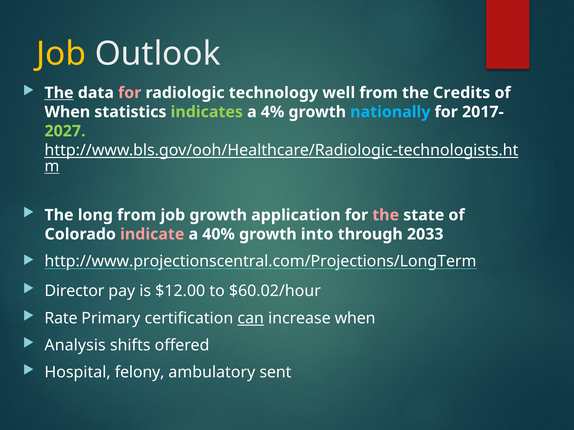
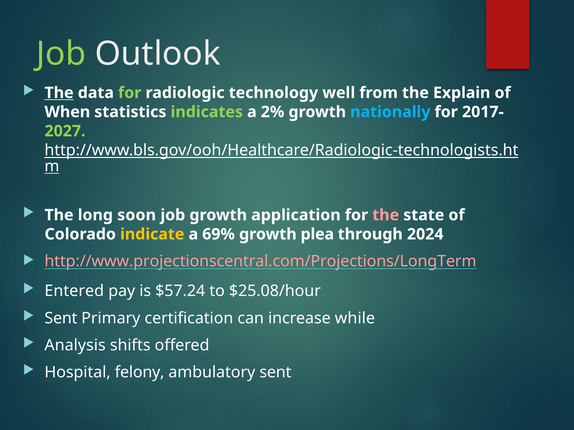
Job at (61, 54) colour: yellow -> light green
for at (130, 93) colour: pink -> light green
Credits: Credits -> Explain
4%: 4% -> 2%
long from: from -> soon
indicate colour: pink -> yellow
40%: 40% -> 69%
into: into -> plea
2033: 2033 -> 2024
http://www.projectionscentral.com/Projections/LongTerm colour: white -> pink
Director: Director -> Entered
$12.00: $12.00 -> $57.24
$60.02/hour: $60.02/hour -> $25.08/hour
Rate at (61, 319): Rate -> Sent
can underline: present -> none
increase when: when -> while
